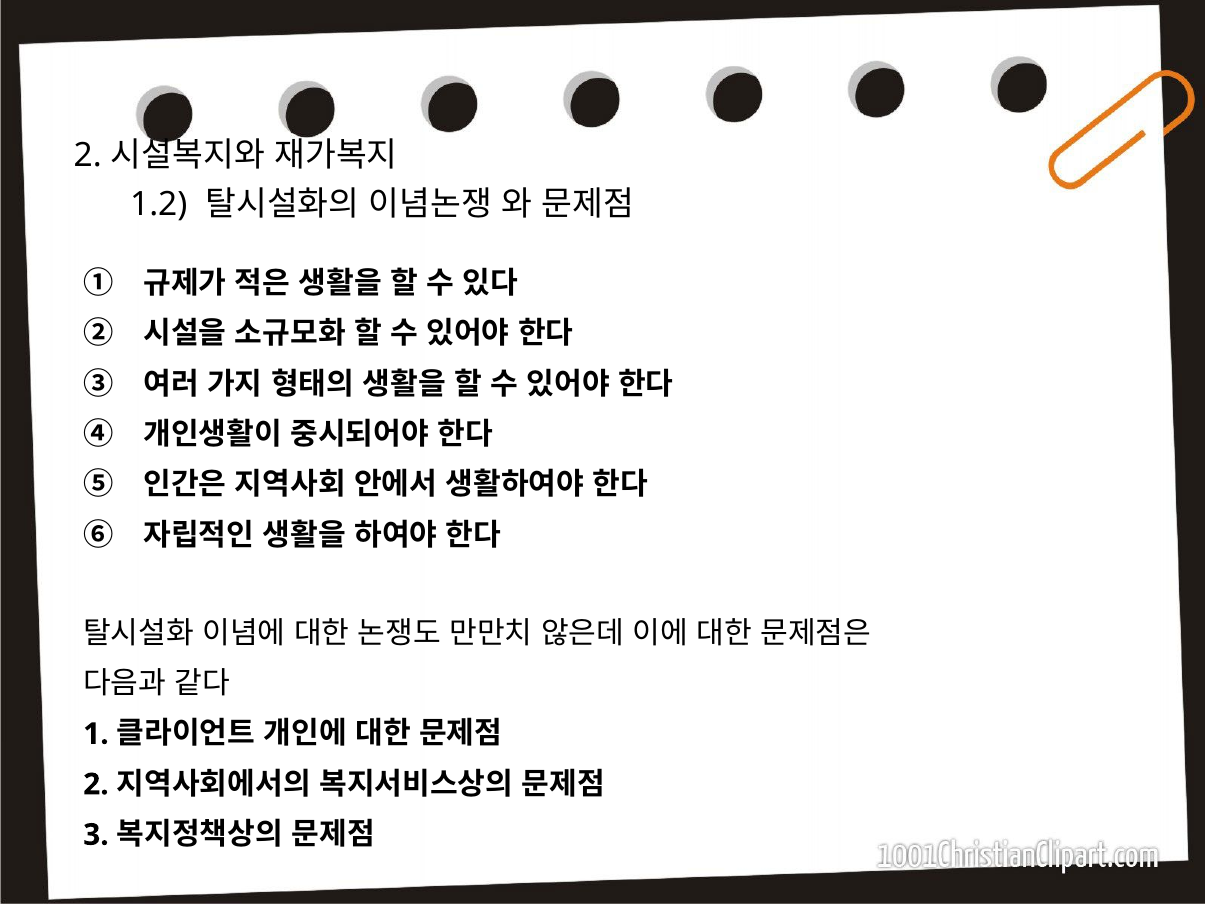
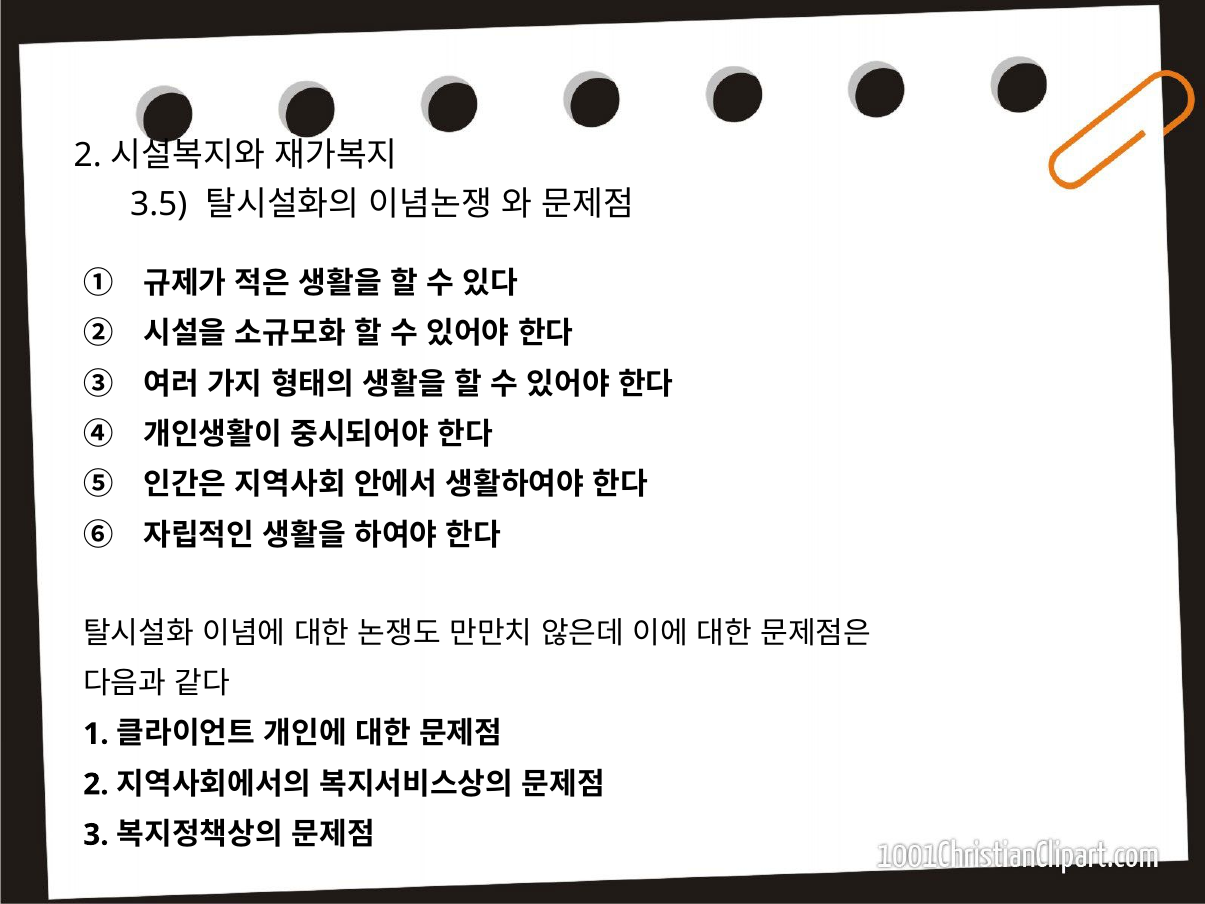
1.2: 1.2 -> 3.5
